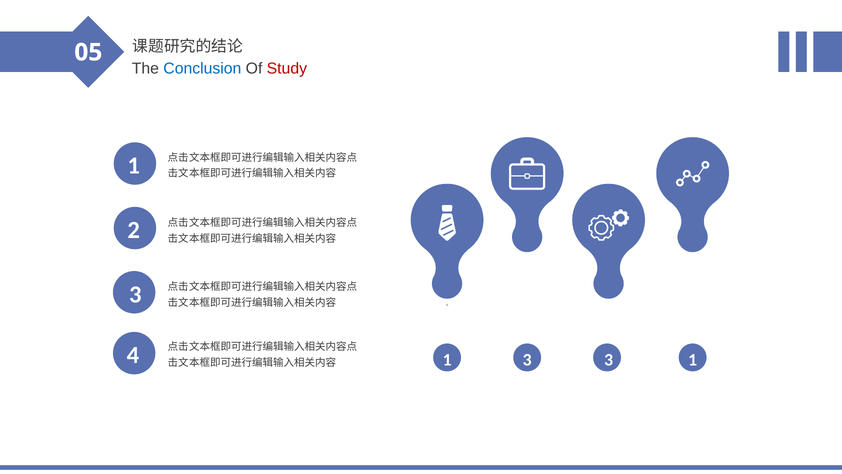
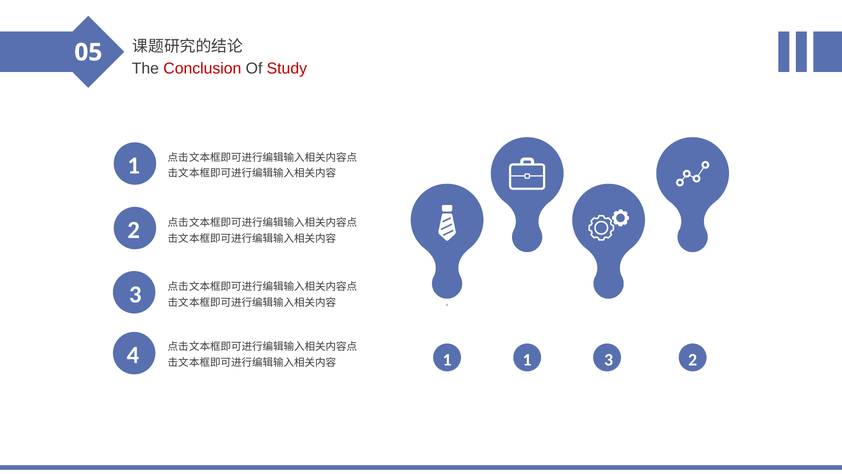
Conclusion colour: blue -> red
1 3: 3 -> 1
3 1: 1 -> 2
